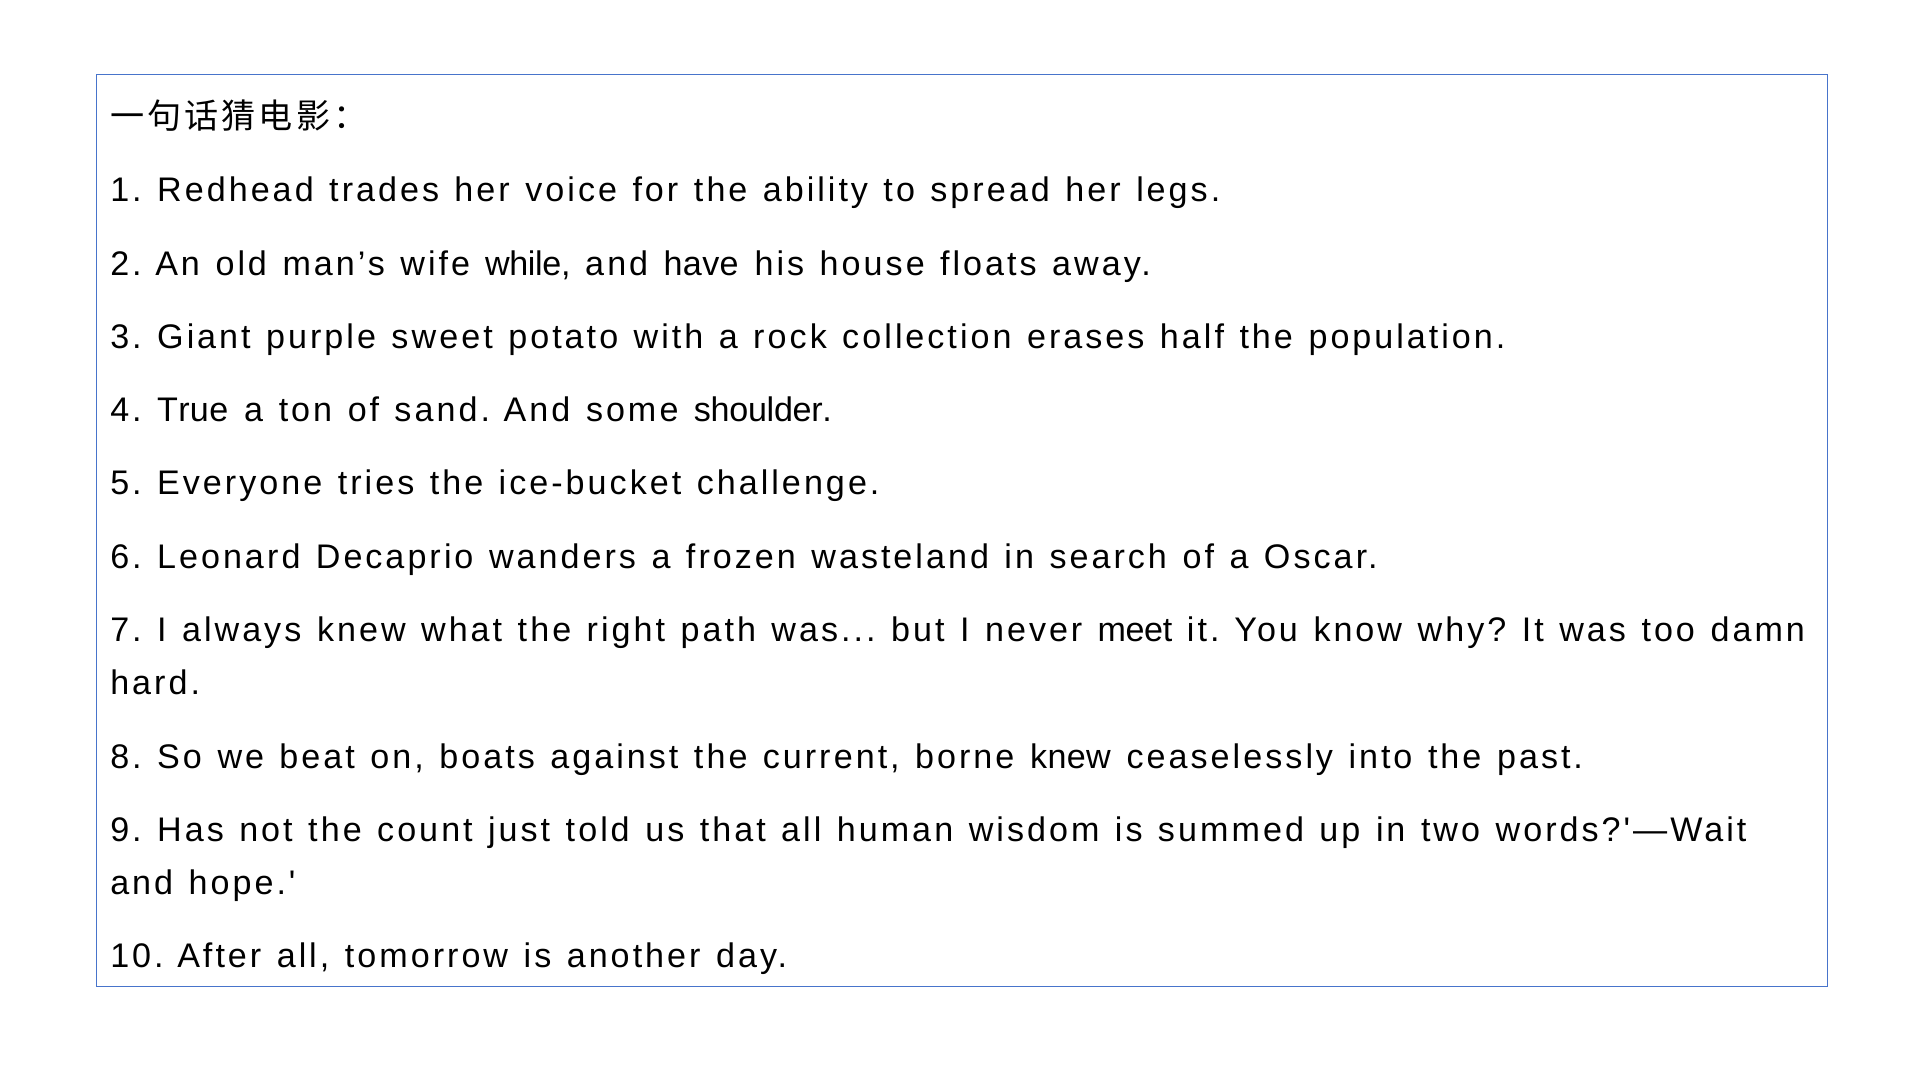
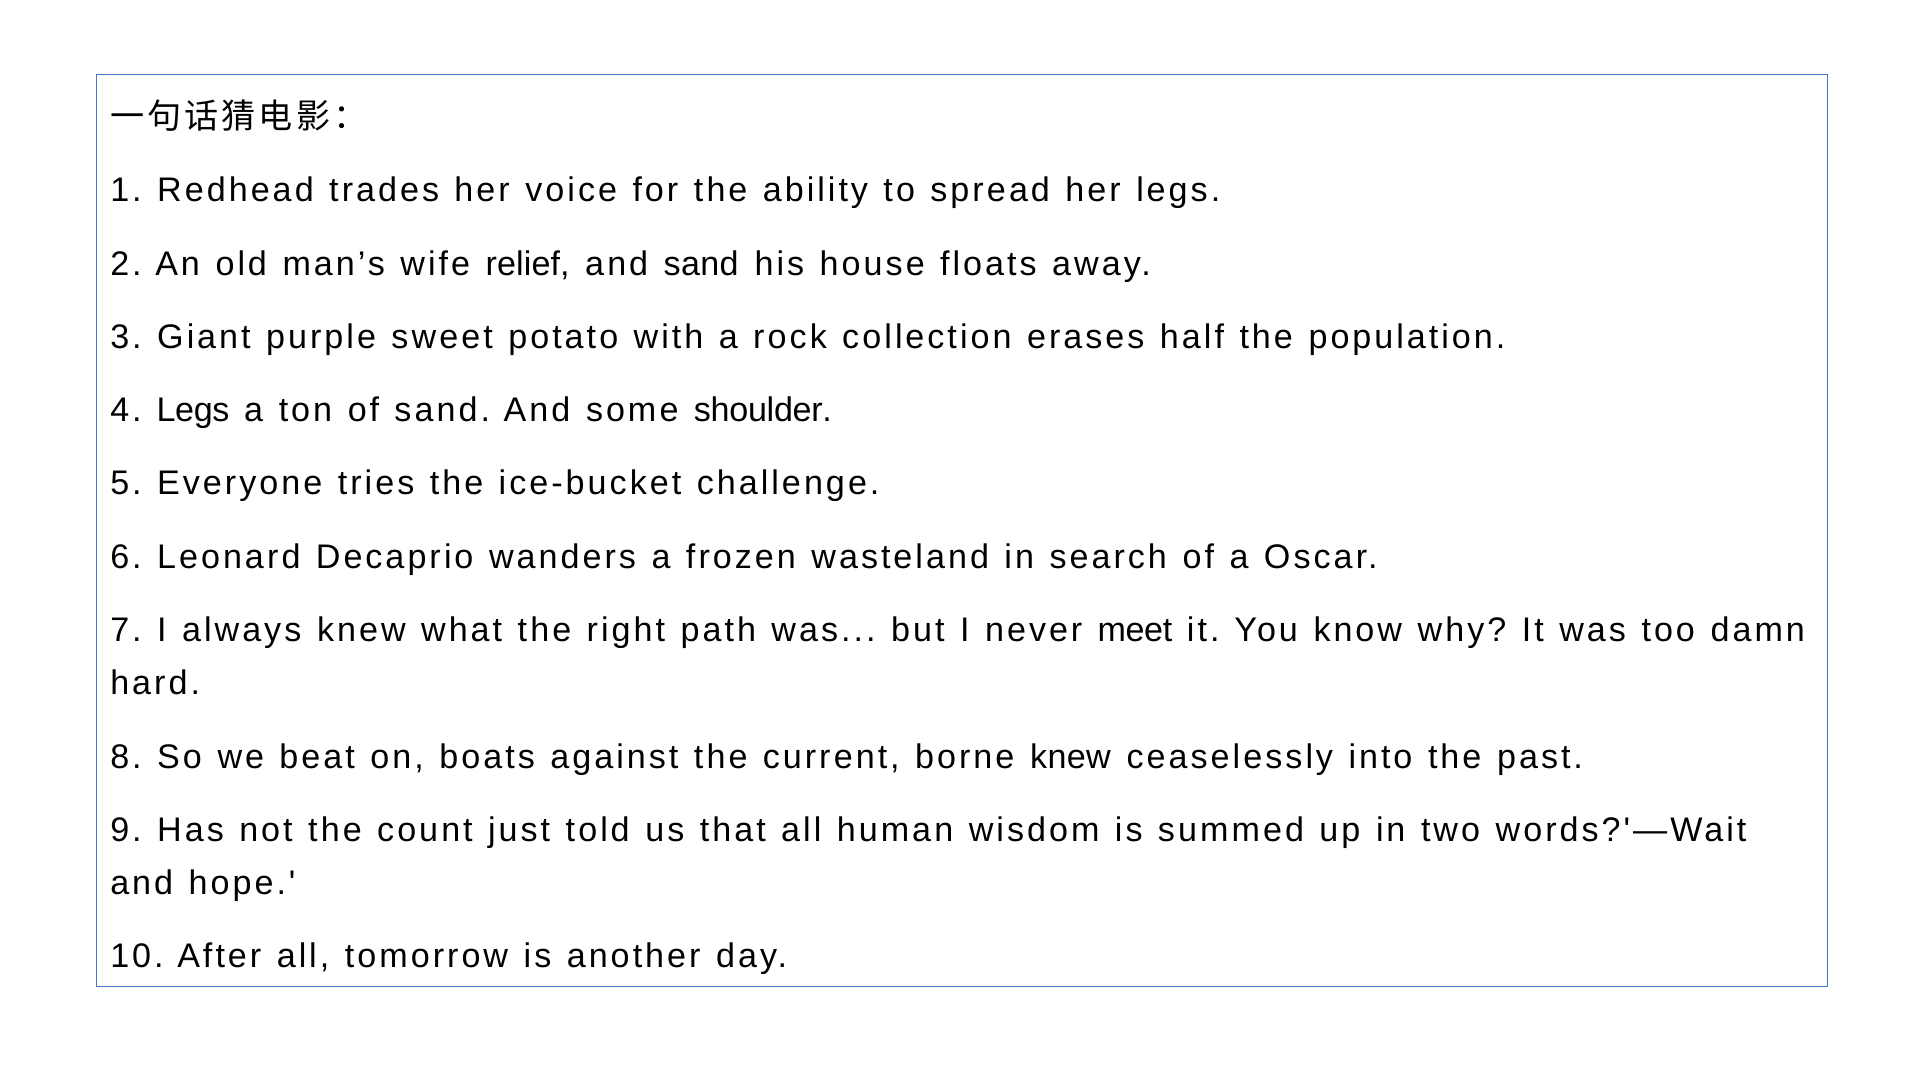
while: while -> relief
and have: have -> sand
4 True: True -> Legs
